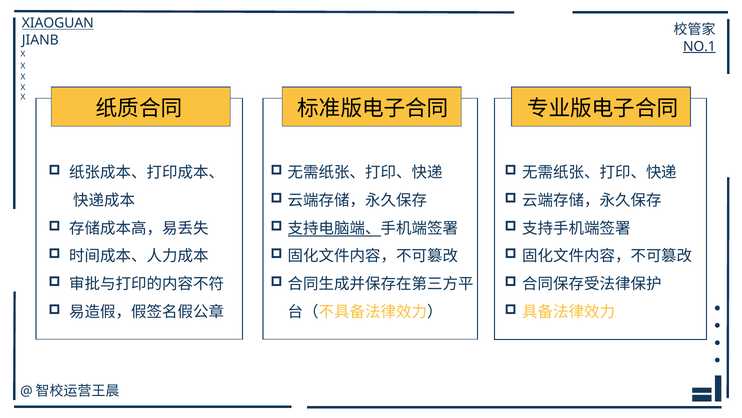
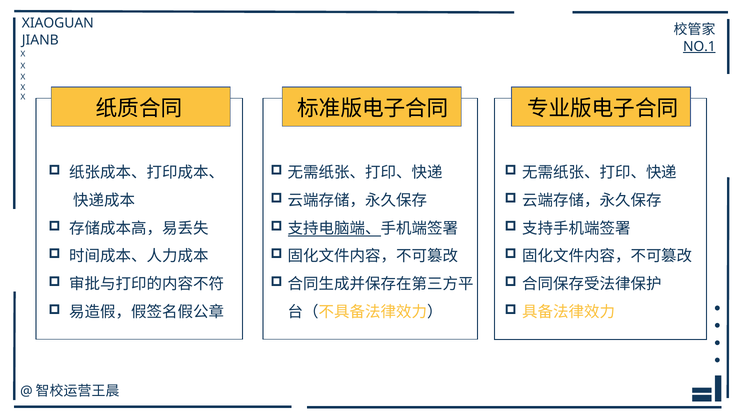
XIAOGUAN underline: present -> none
